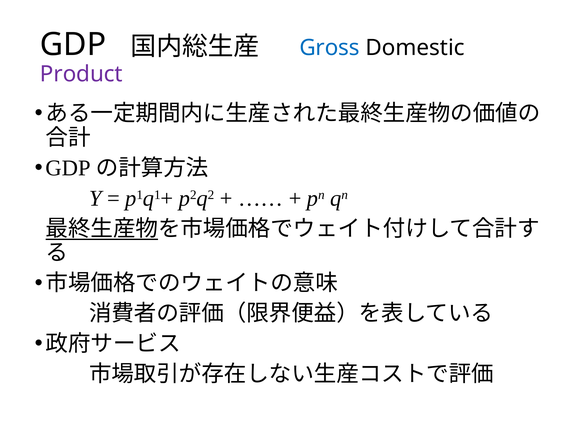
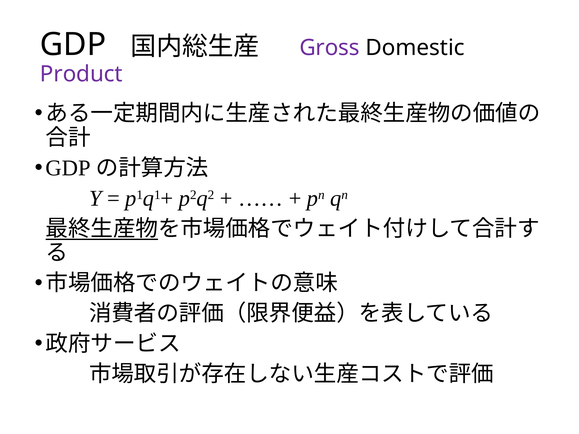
Gross colour: blue -> purple
